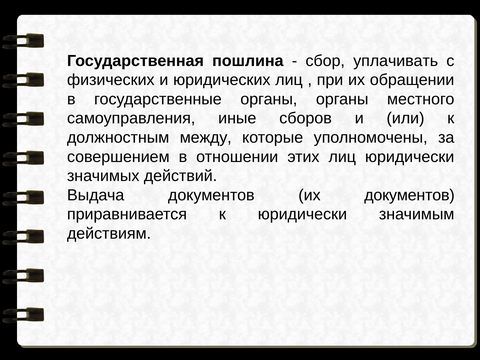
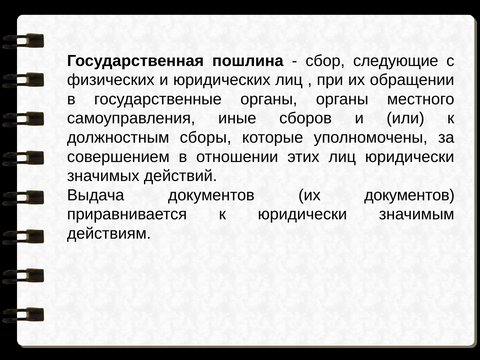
уплачивать: уплачивать -> следующие
между: между -> сборы
